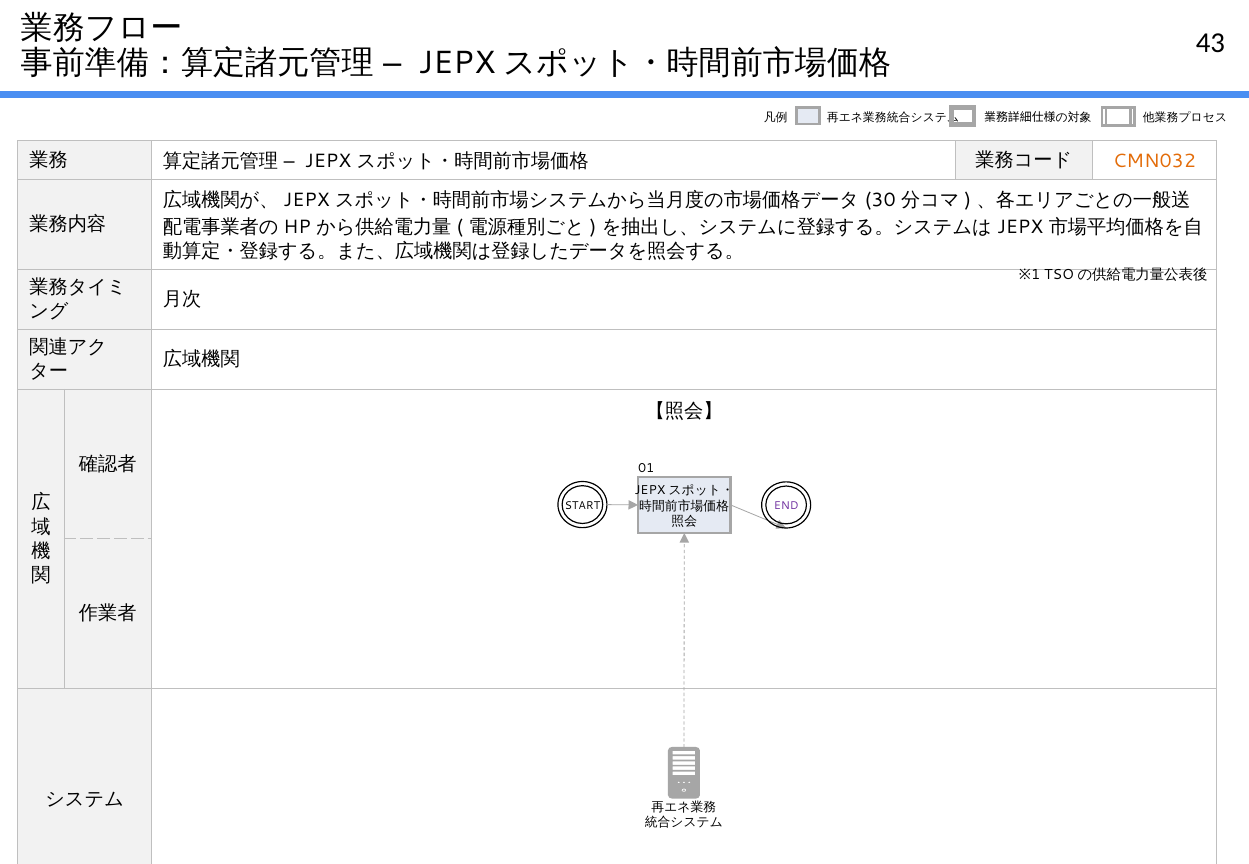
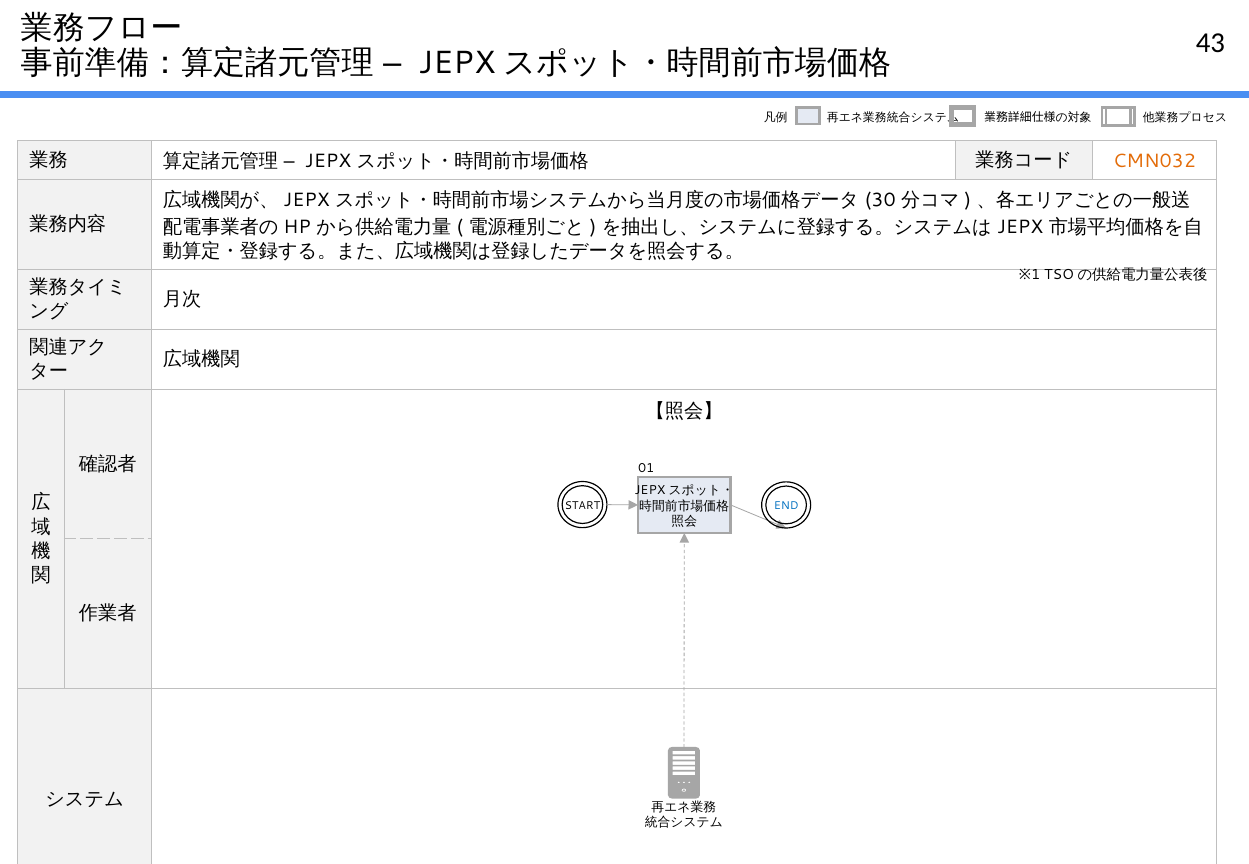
END colour: purple -> blue
